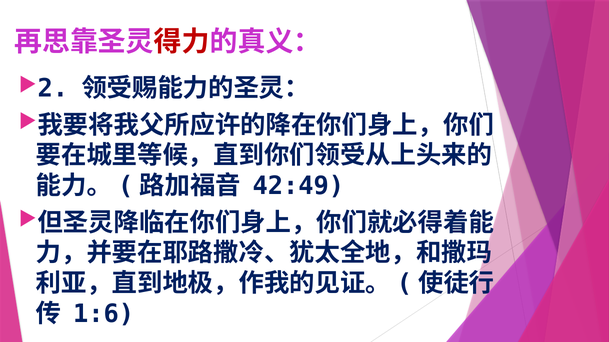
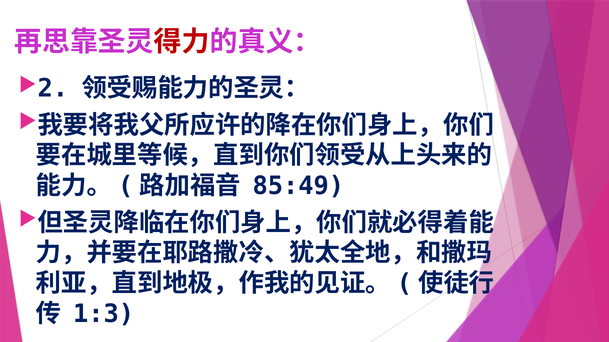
42:49: 42:49 -> 85:49
1:6: 1:6 -> 1:3
